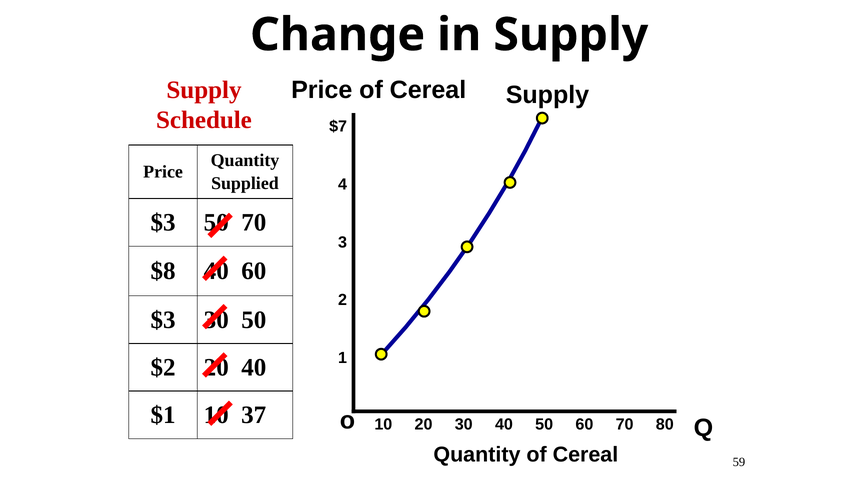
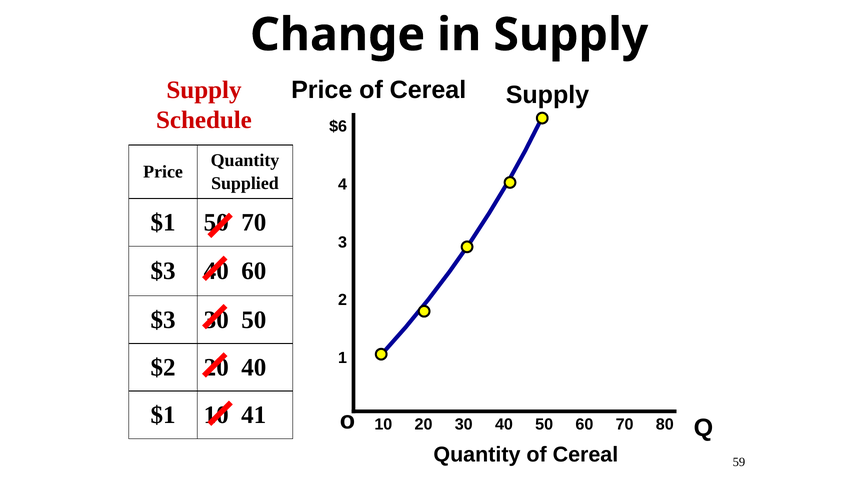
$7: $7 -> $6
$3 at (163, 223): $3 -> $1
$8 at (163, 271): $8 -> $3
37: 37 -> 41
